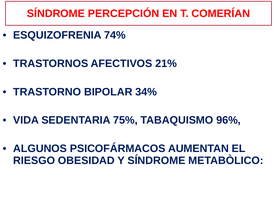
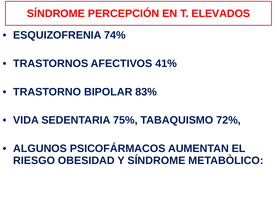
COMERÍAN: COMERÍAN -> ELEVADOS
21%: 21% -> 41%
34%: 34% -> 83%
96%: 96% -> 72%
